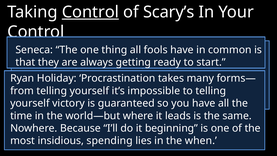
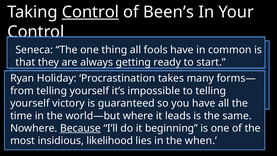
Scary’s: Scary’s -> Been’s
Because underline: none -> present
spending: spending -> likelihood
